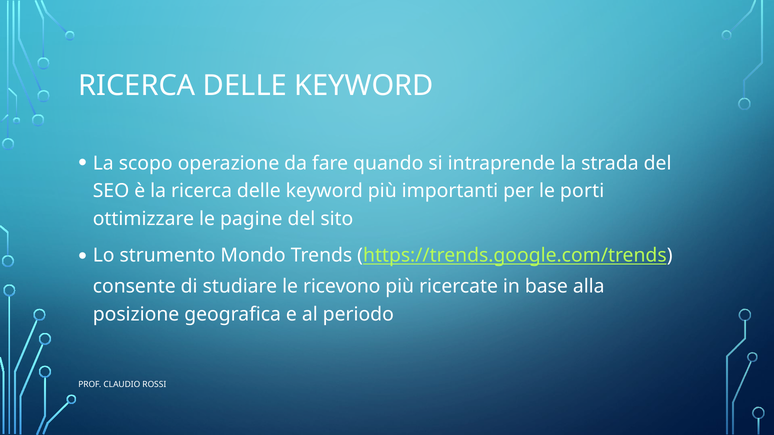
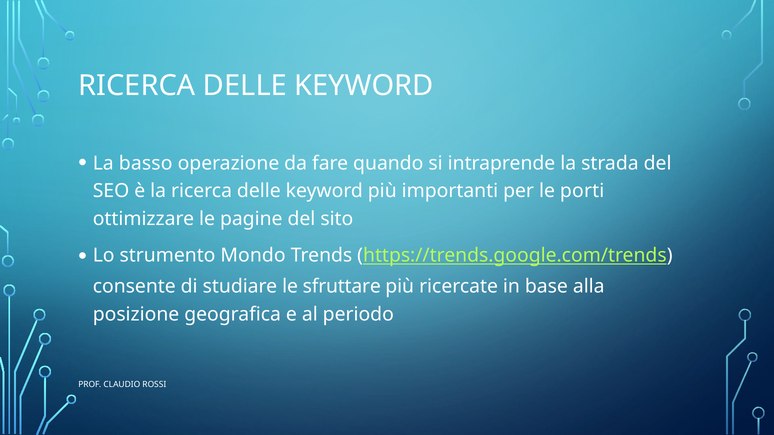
scopo: scopo -> basso
ricevono: ricevono -> sfruttare
